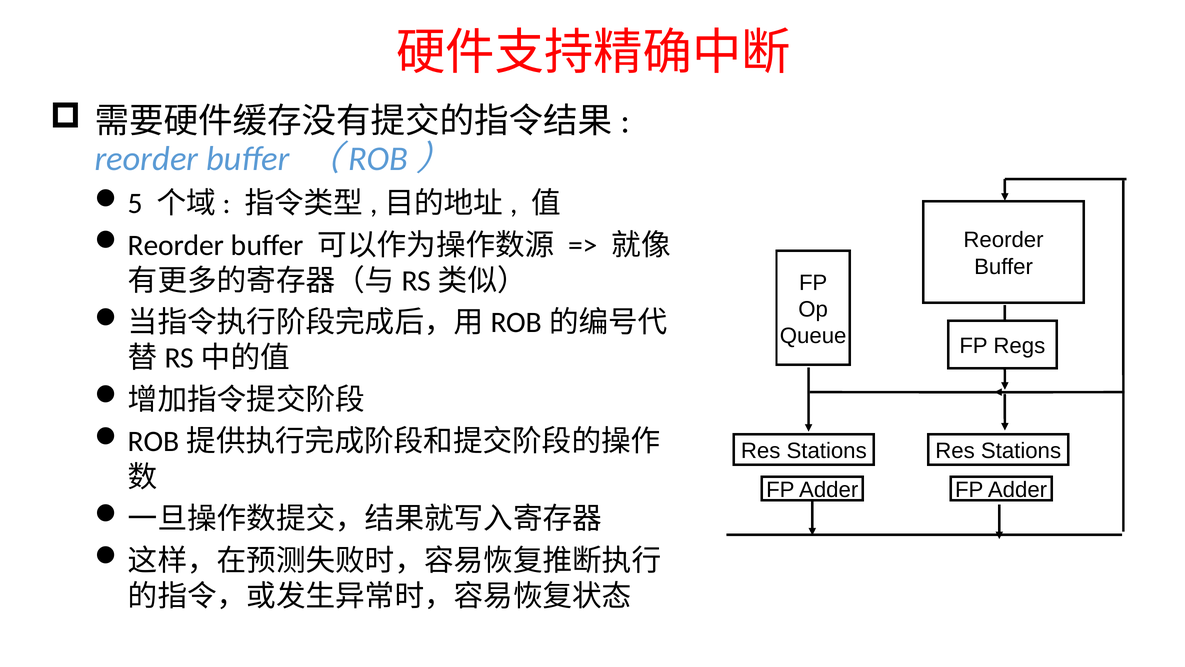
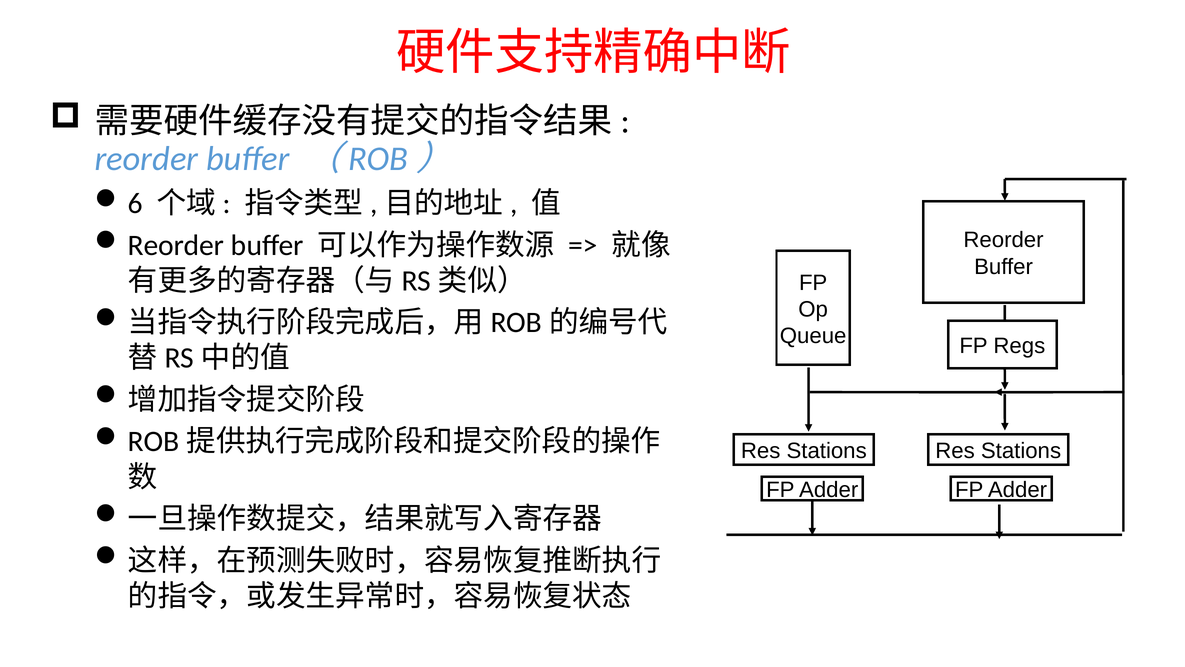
5: 5 -> 6
